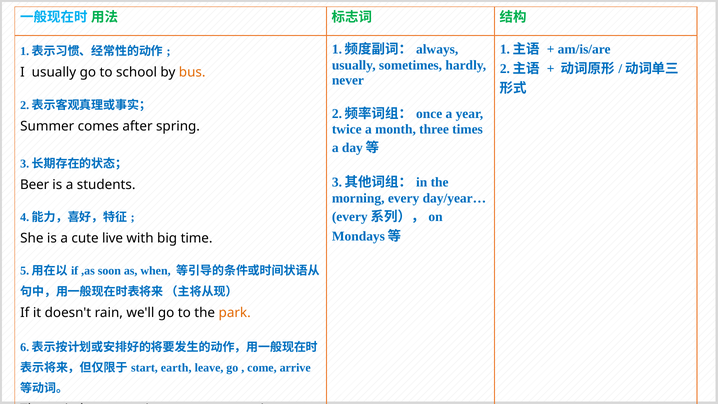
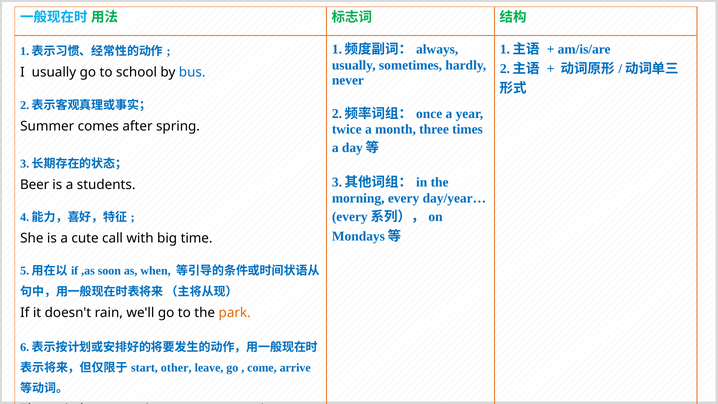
bus colour: orange -> blue
live: live -> call
earth: earth -> other
